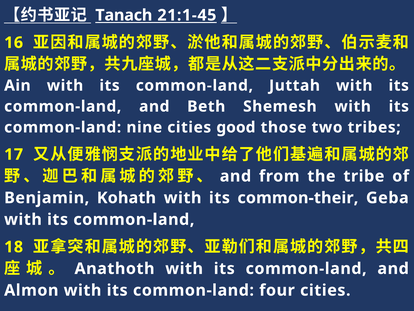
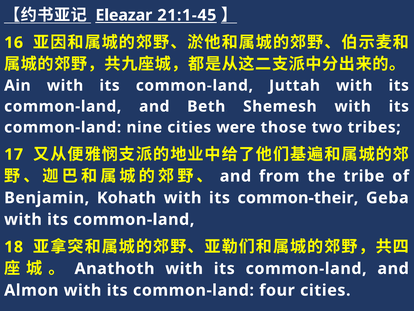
Tanach: Tanach -> Eleazar
good: good -> were
